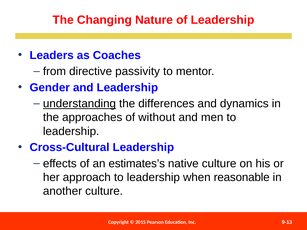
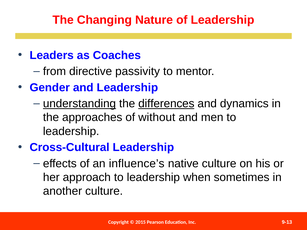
differences underline: none -> present
estimates’s: estimates’s -> influence’s
reasonable: reasonable -> sometimes
